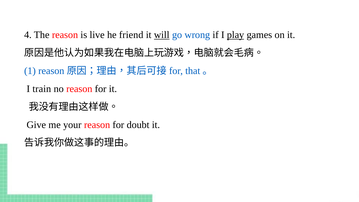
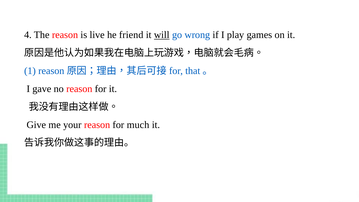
play underline: present -> none
train: train -> gave
doubt: doubt -> much
